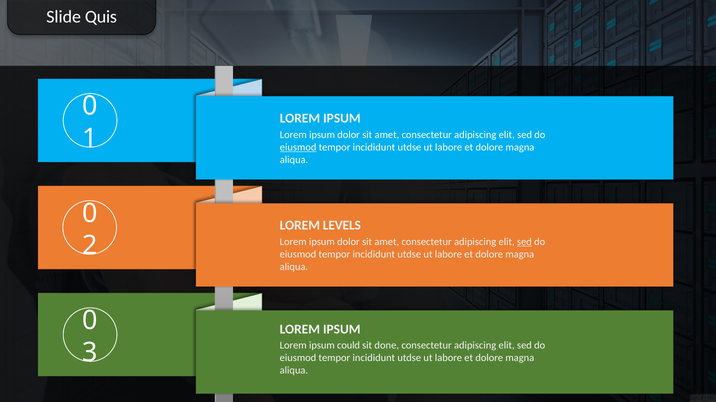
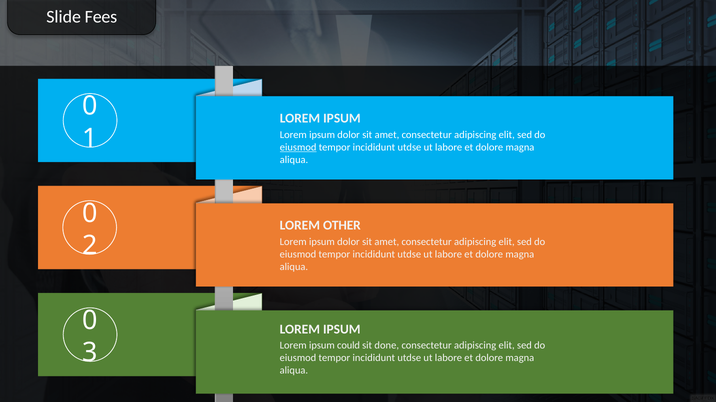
Quis: Quis -> Fees
LEVELS: LEVELS -> OTHER
sed at (524, 242) underline: present -> none
